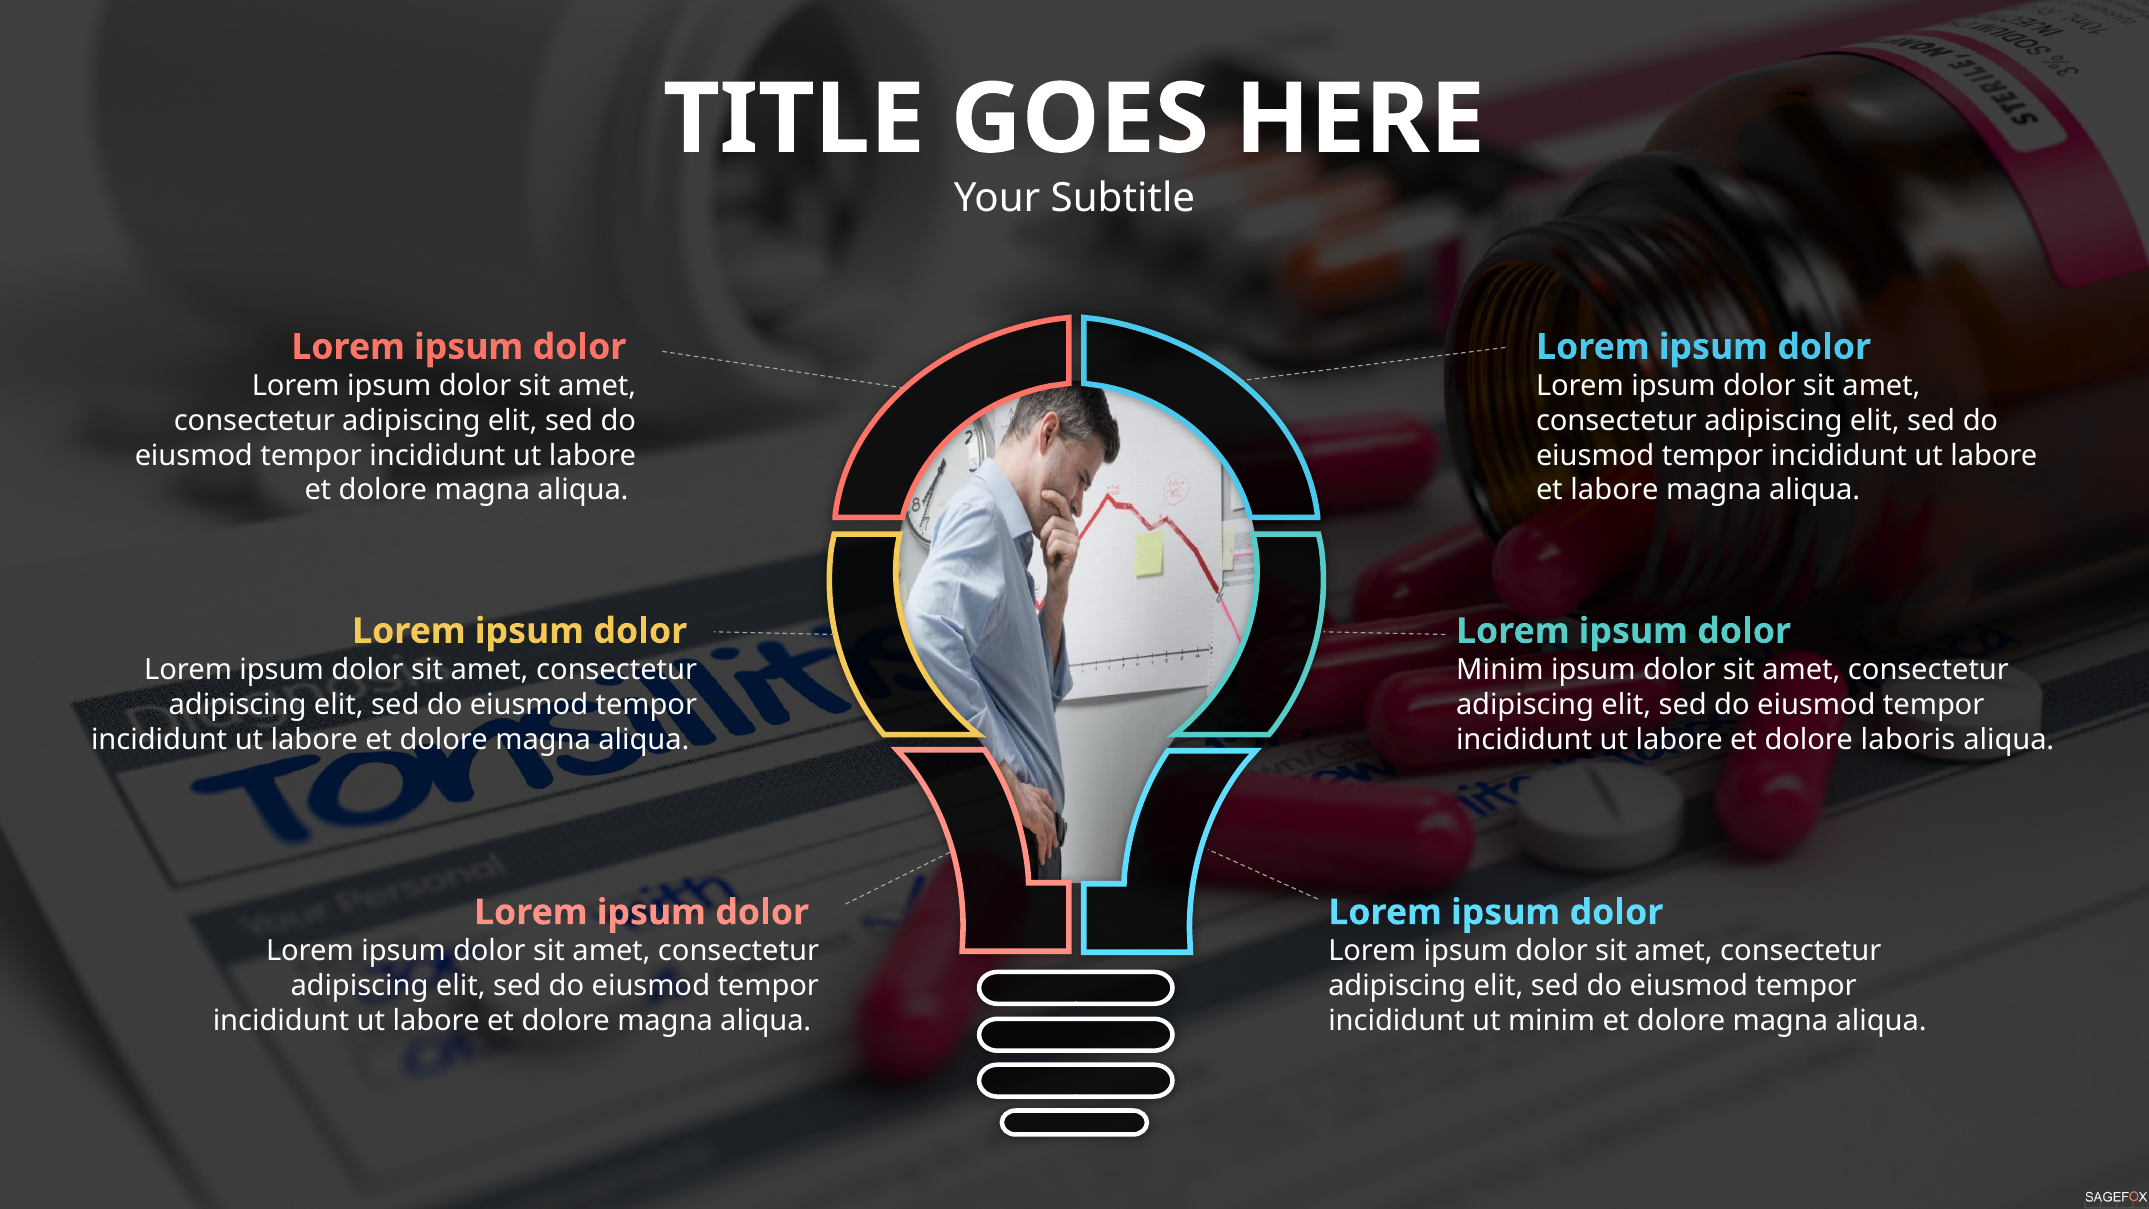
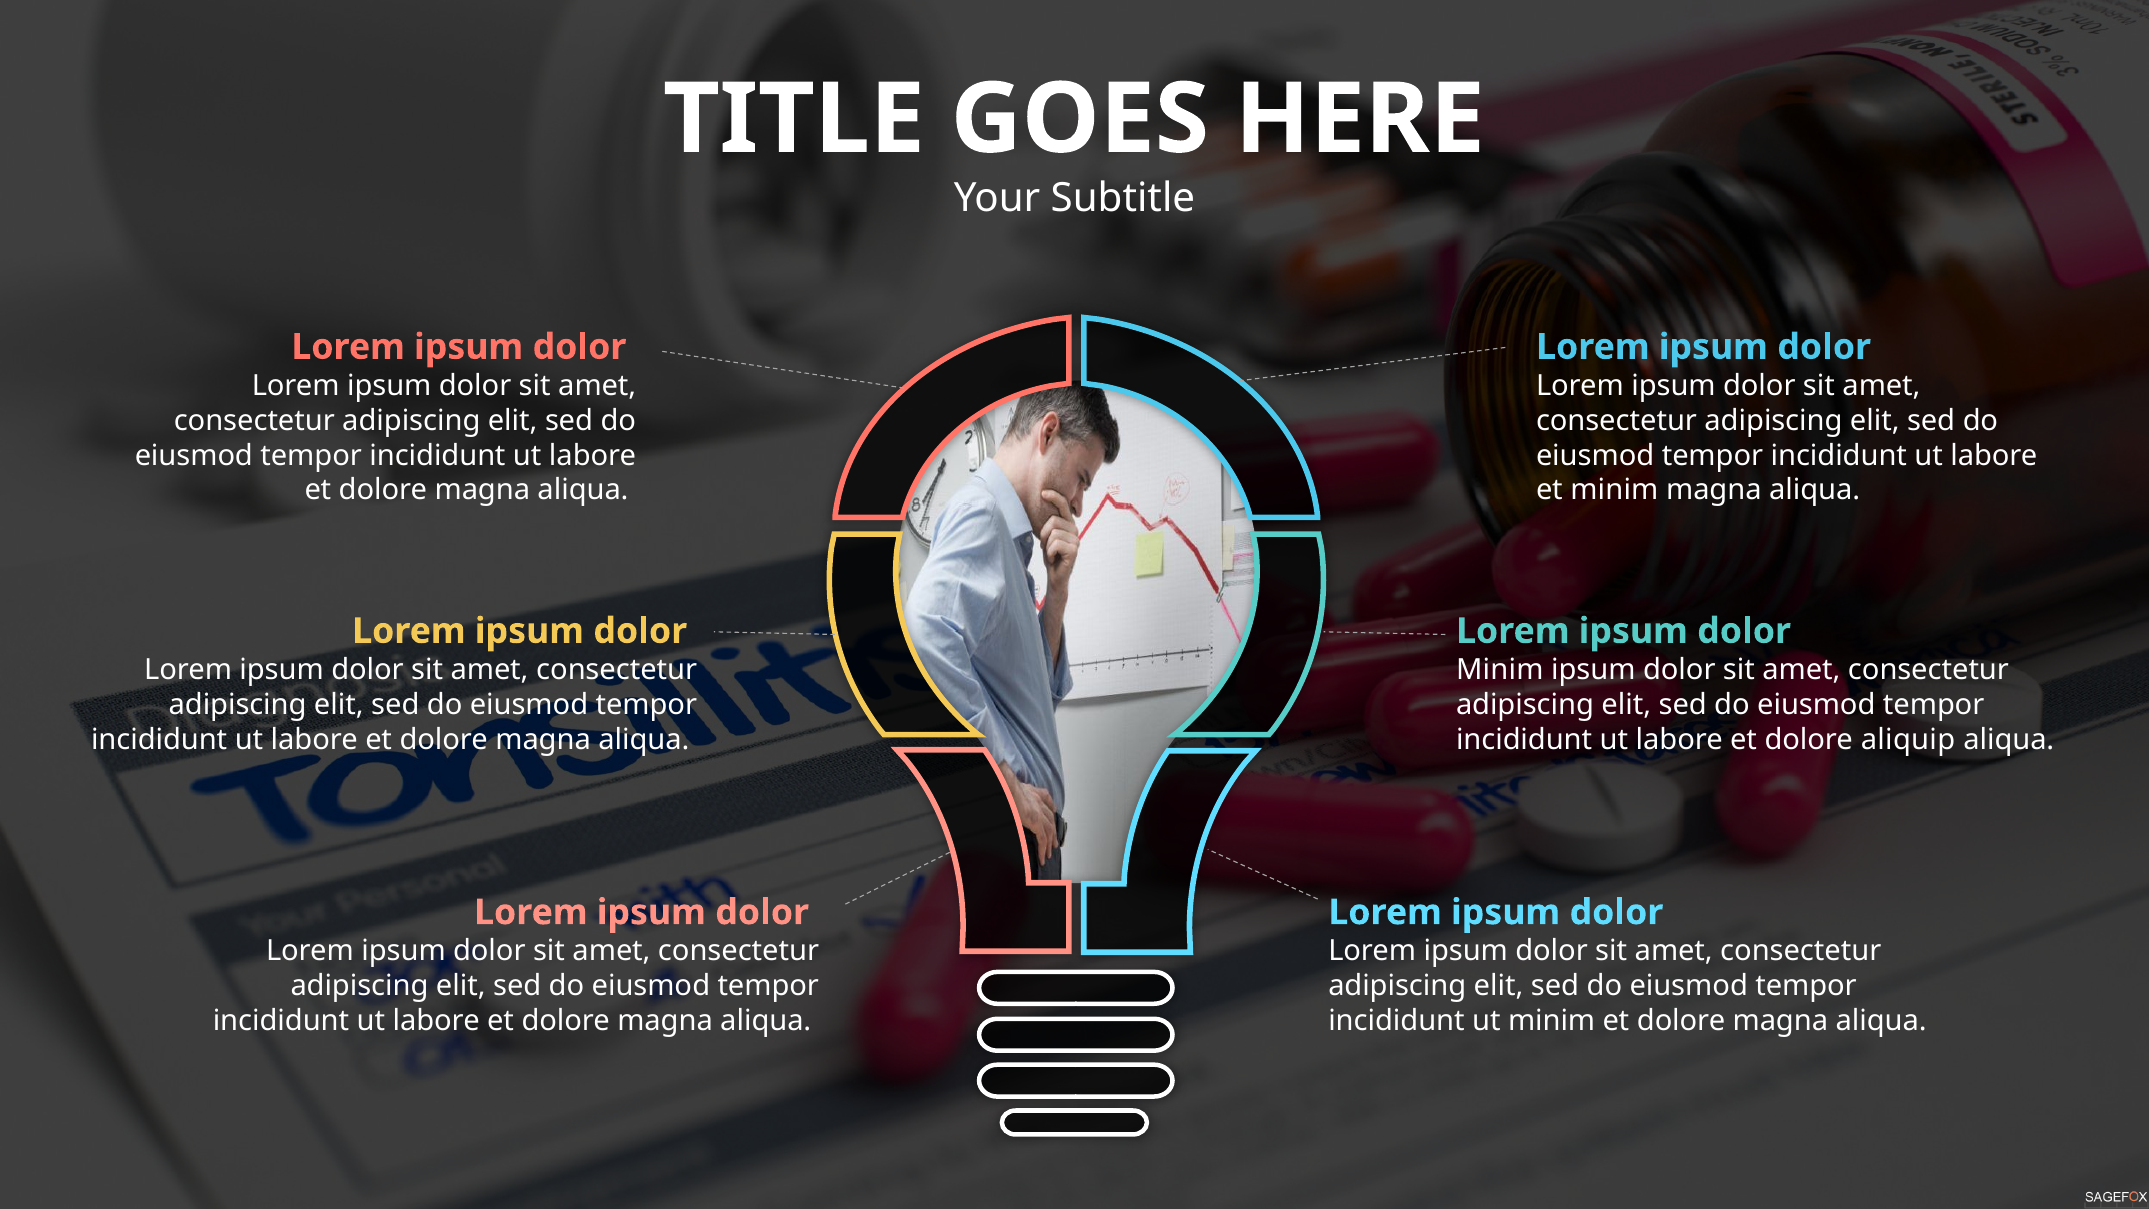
et labore: labore -> minim
laboris: laboris -> aliquip
